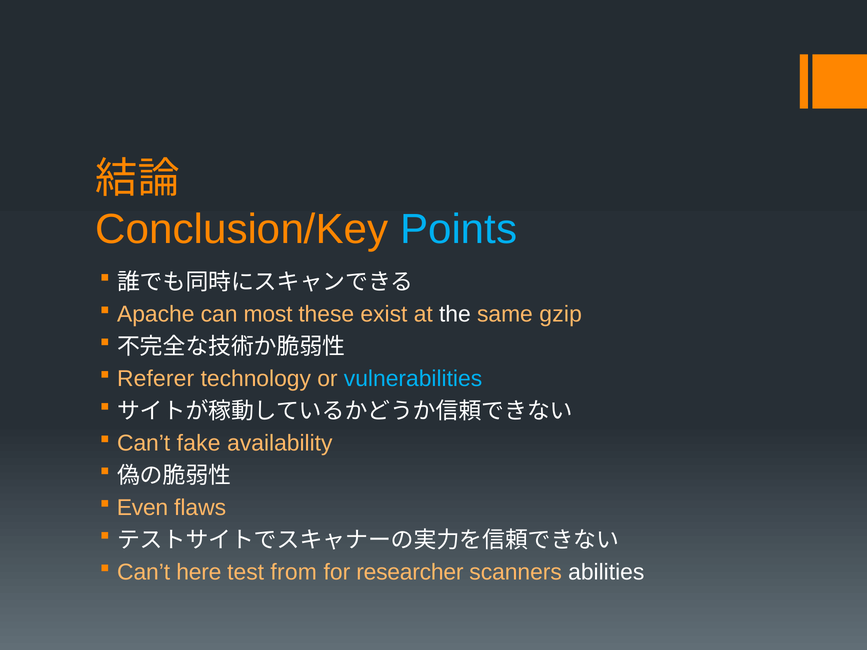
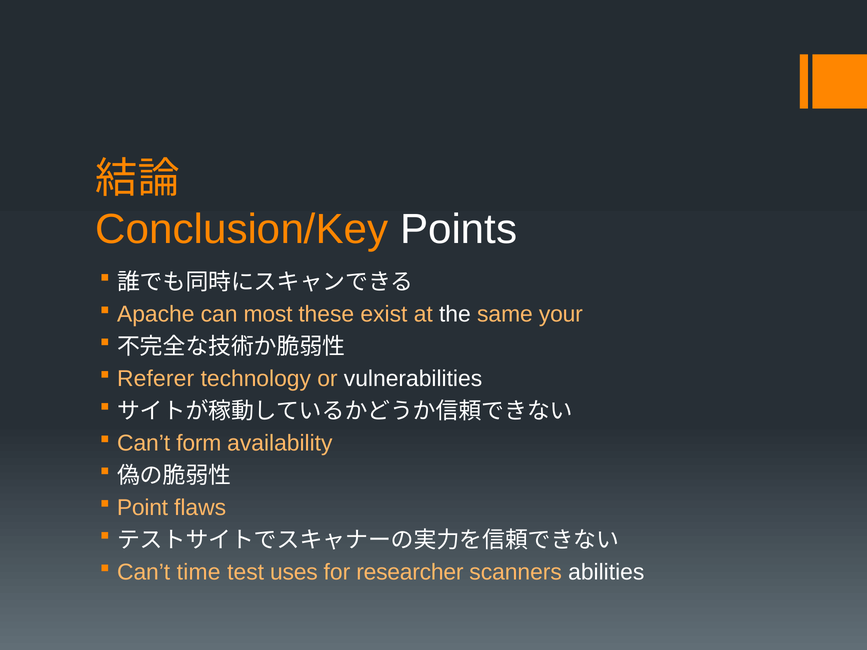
Points colour: light blue -> white
gzip: gzip -> your
vulnerabilities colour: light blue -> white
fake: fake -> form
Even: Even -> Point
here: here -> time
from: from -> uses
